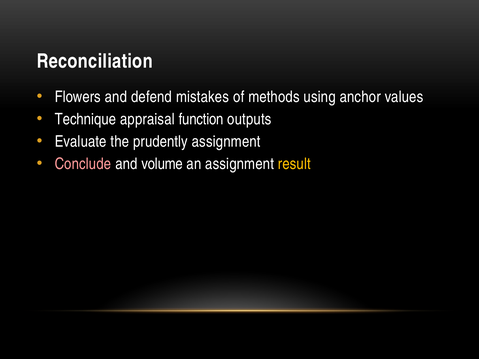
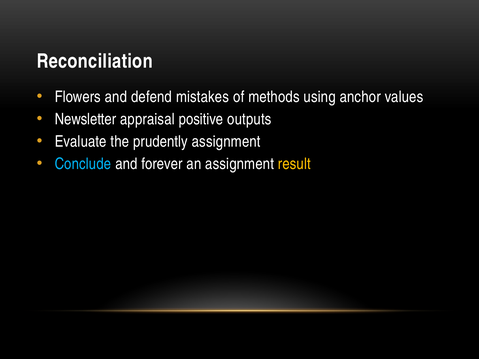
Technique: Technique -> Newsletter
function: function -> positive
Conclude colour: pink -> light blue
volume: volume -> forever
